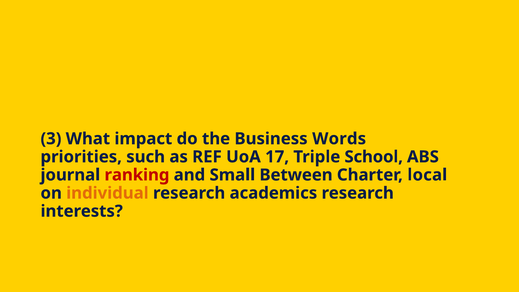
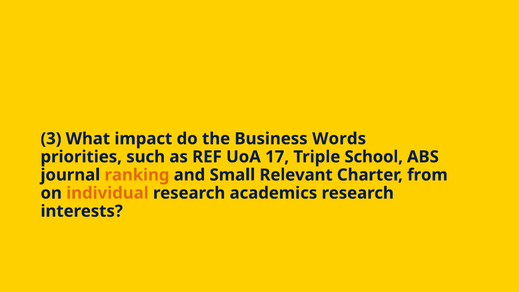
ranking colour: red -> orange
Between: Between -> Relevant
local: local -> from
